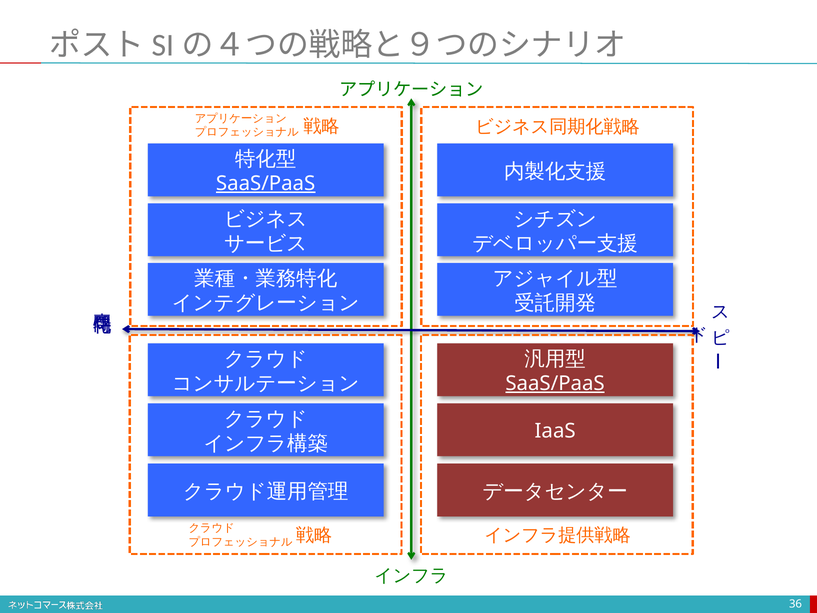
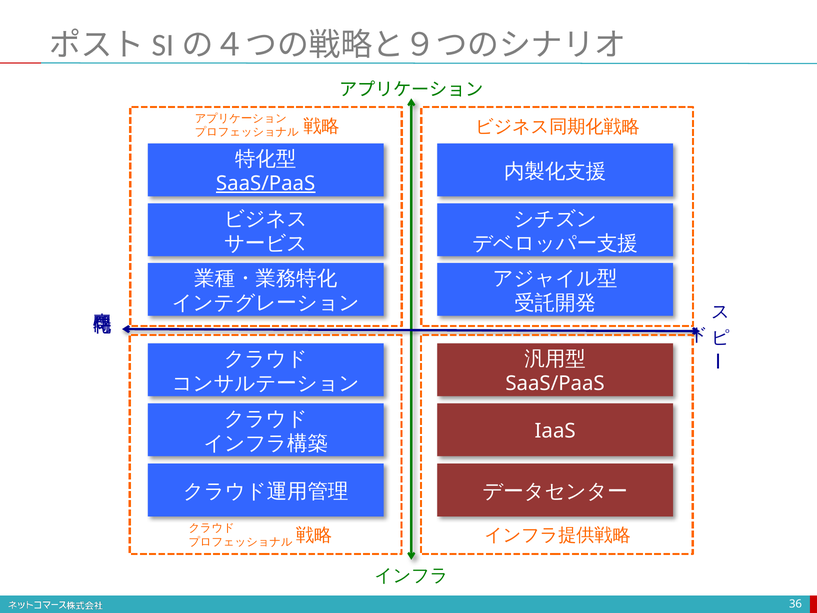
SaaS/PaaS at (555, 383) underline: present -> none
